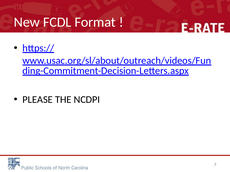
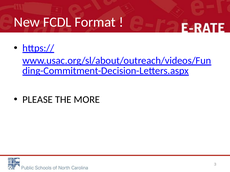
NCDPI: NCDPI -> MORE
